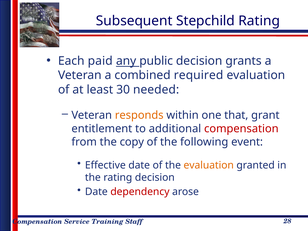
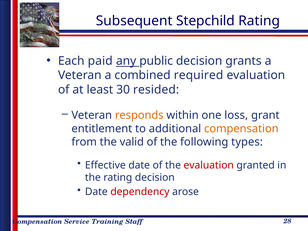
needed: needed -> resided
that: that -> loss
compensation at (241, 129) colour: red -> orange
copy: copy -> valid
event: event -> types
evaluation at (209, 165) colour: orange -> red
